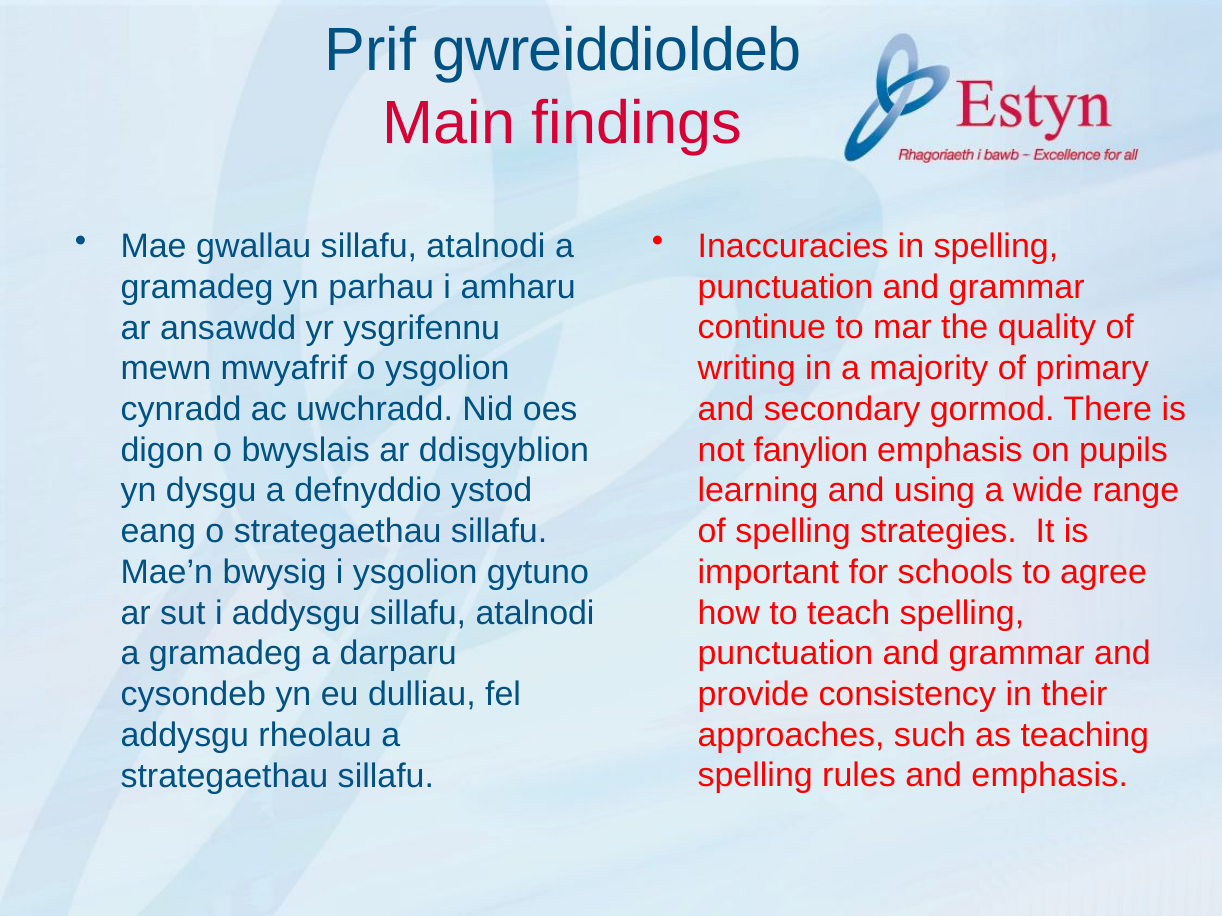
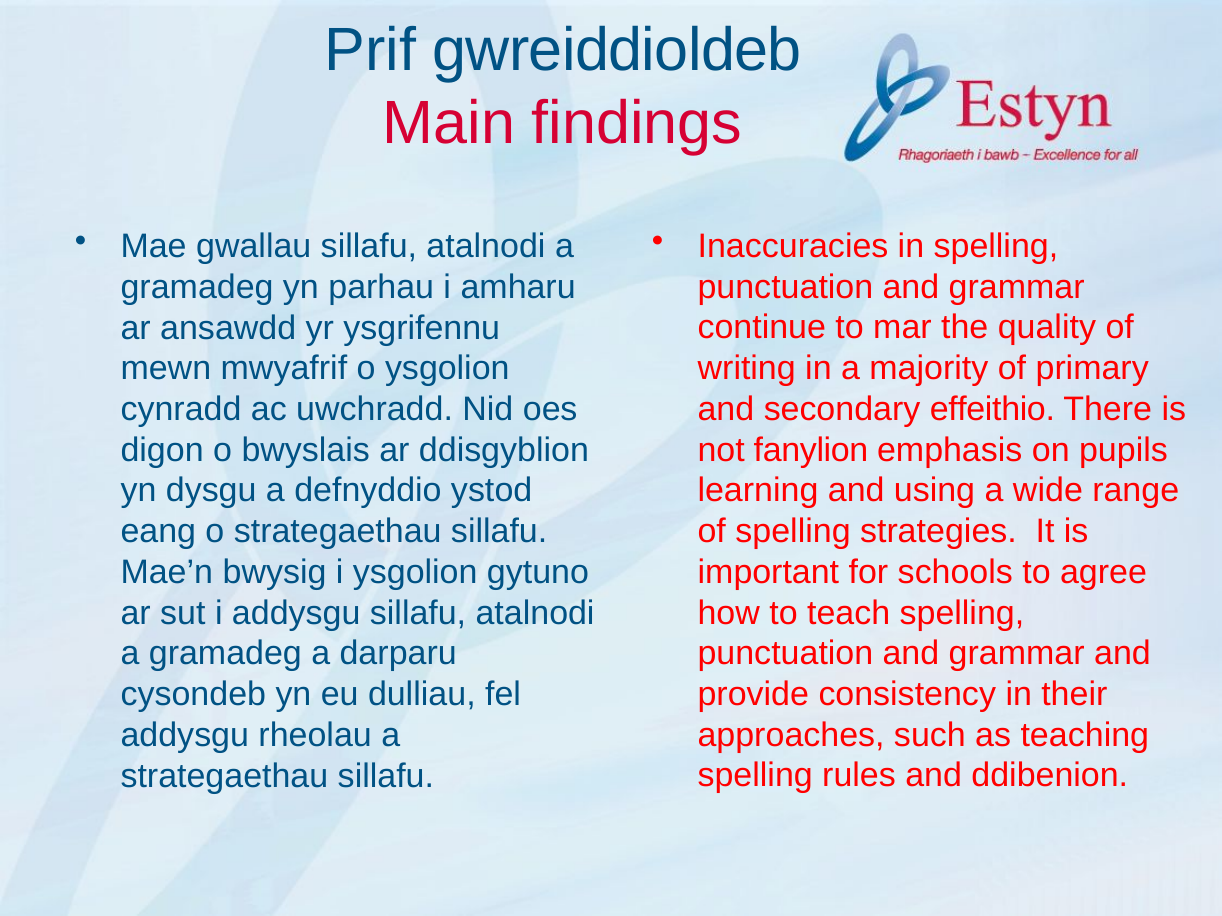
gormod: gormod -> effeithio
and emphasis: emphasis -> ddibenion
